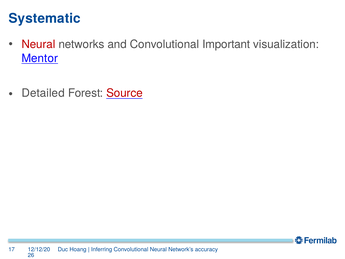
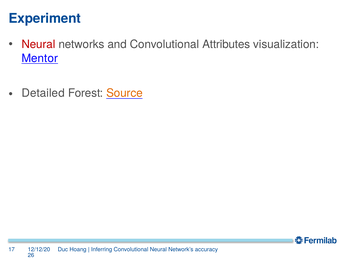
Systematic: Systematic -> Experiment
Important: Important -> Attributes
Source colour: red -> orange
